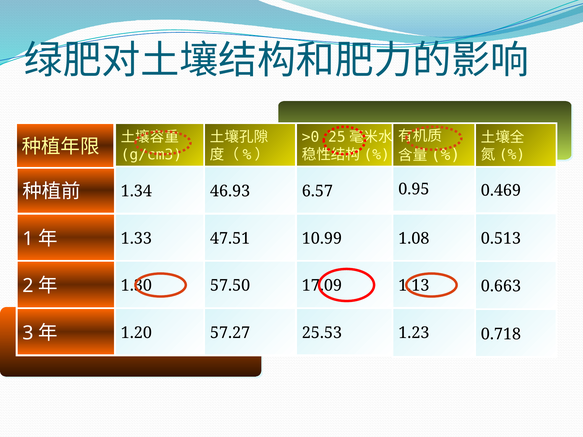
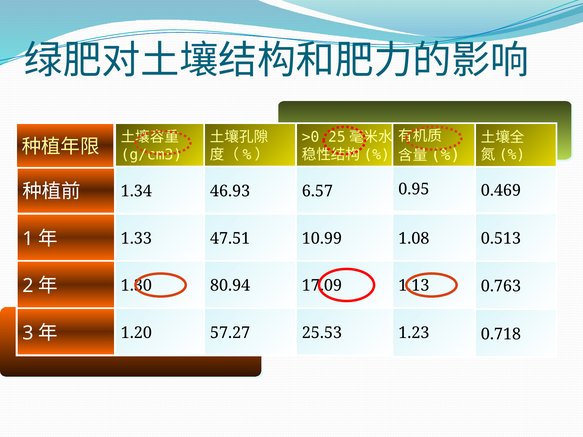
57.50: 57.50 -> 80.94
0.663: 0.663 -> 0.763
